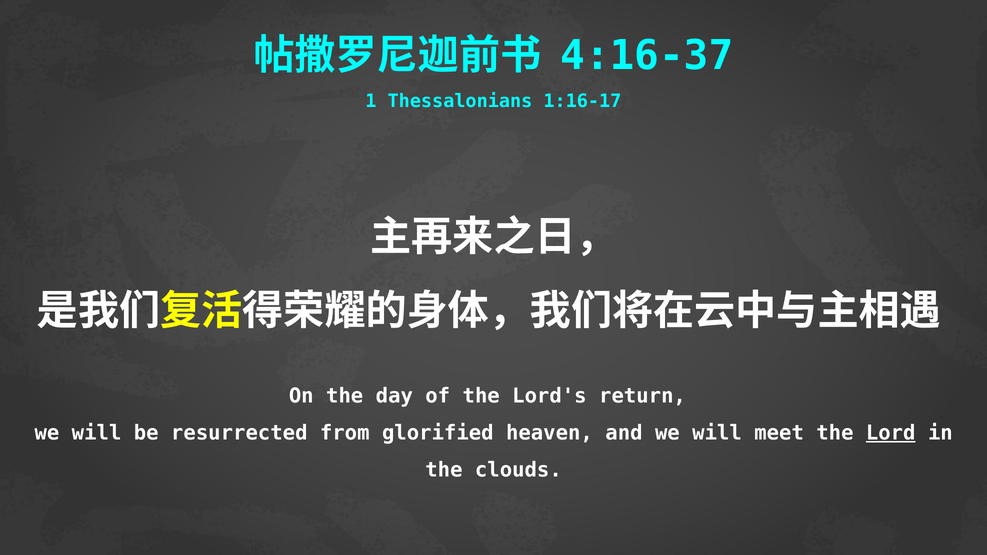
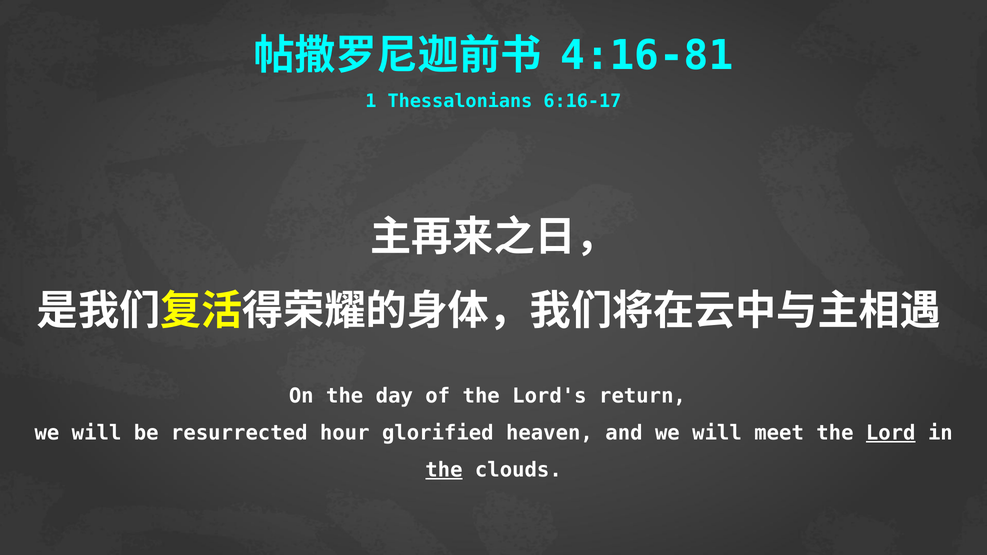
4:16-37: 4:16-37 -> 4:16-81
1:16-17: 1:16-17 -> 6:16-17
from: from -> hour
the at (444, 470) underline: none -> present
